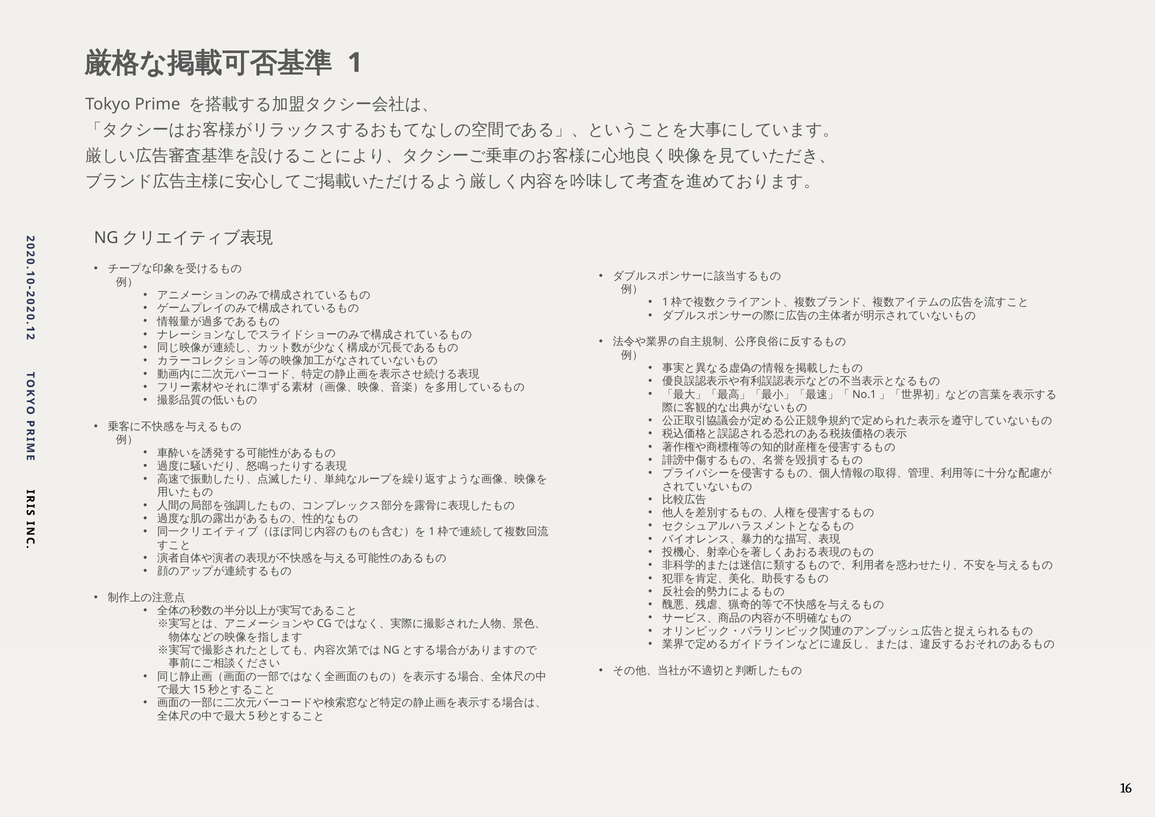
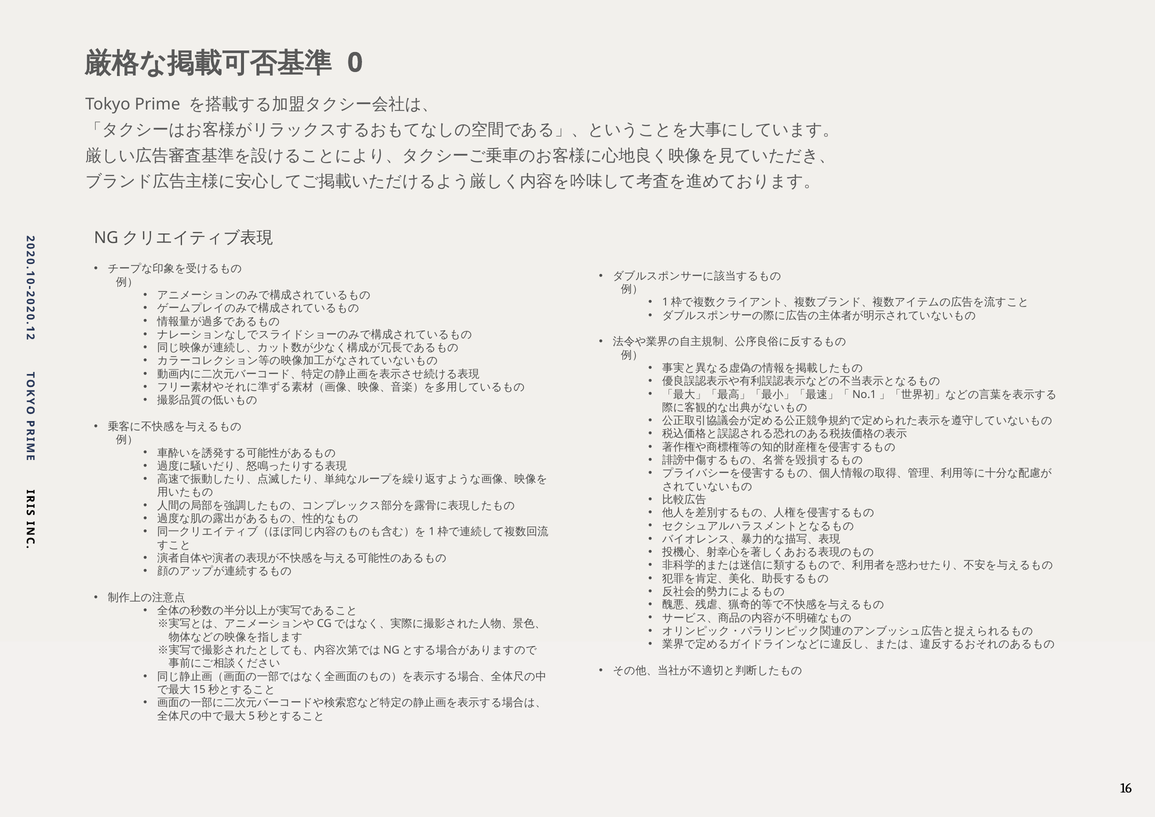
1 at (355, 63): 1 -> 0
